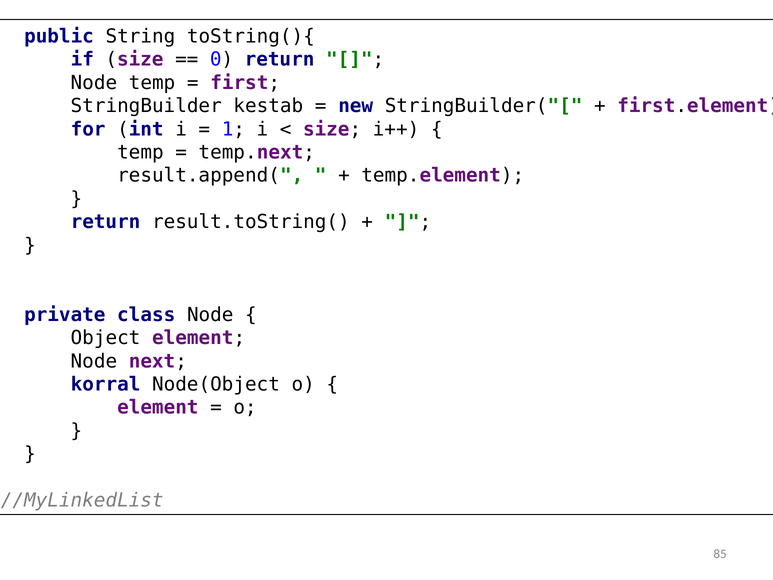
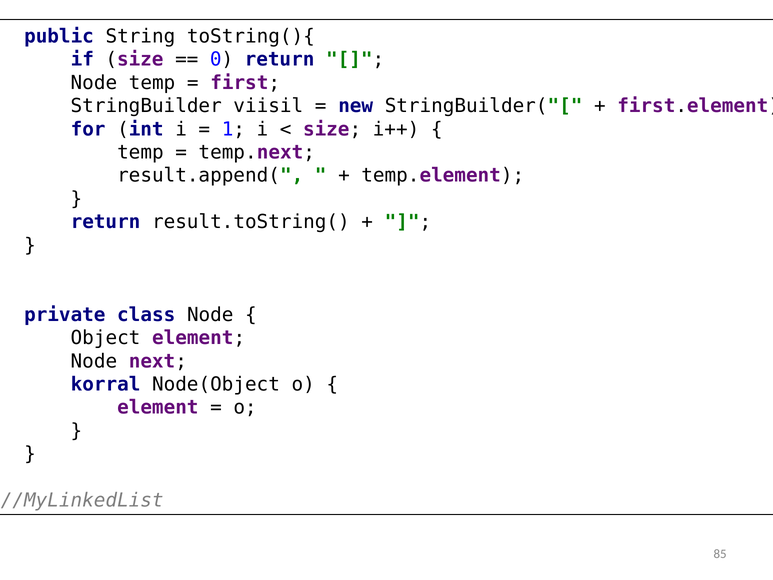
kestab: kestab -> viisil
